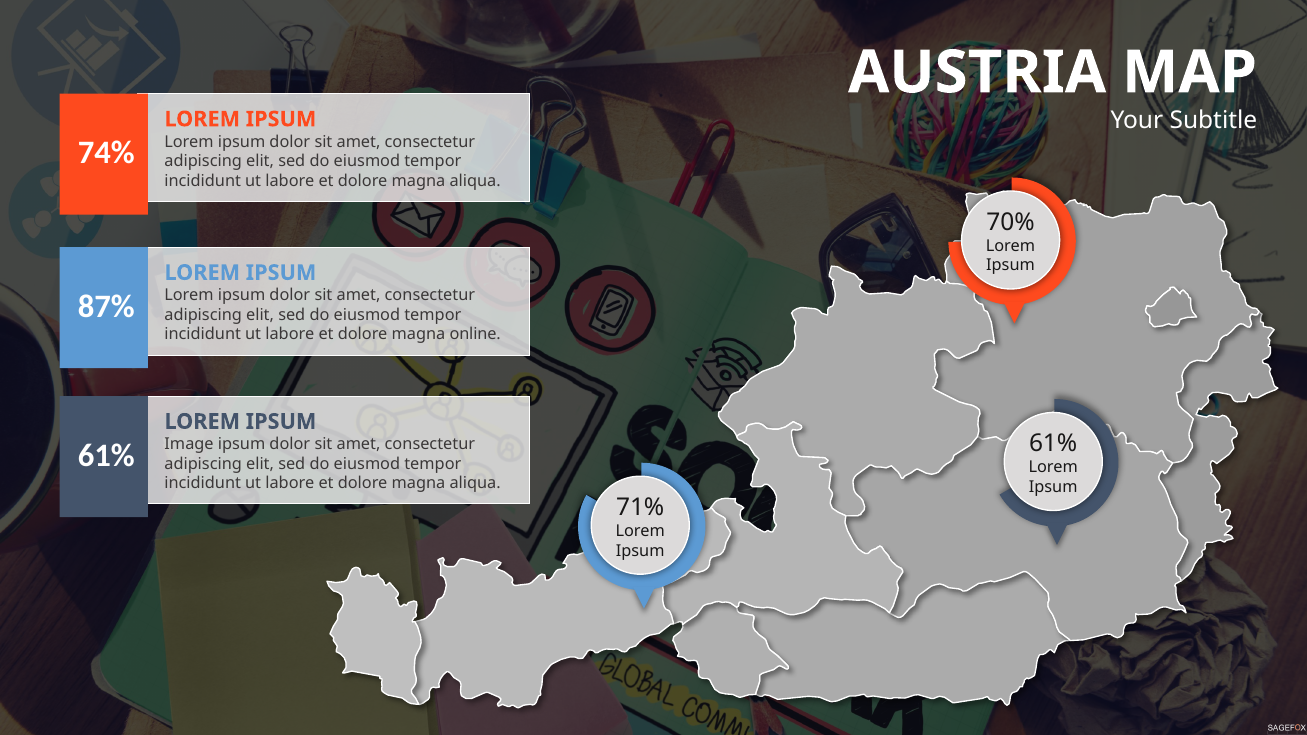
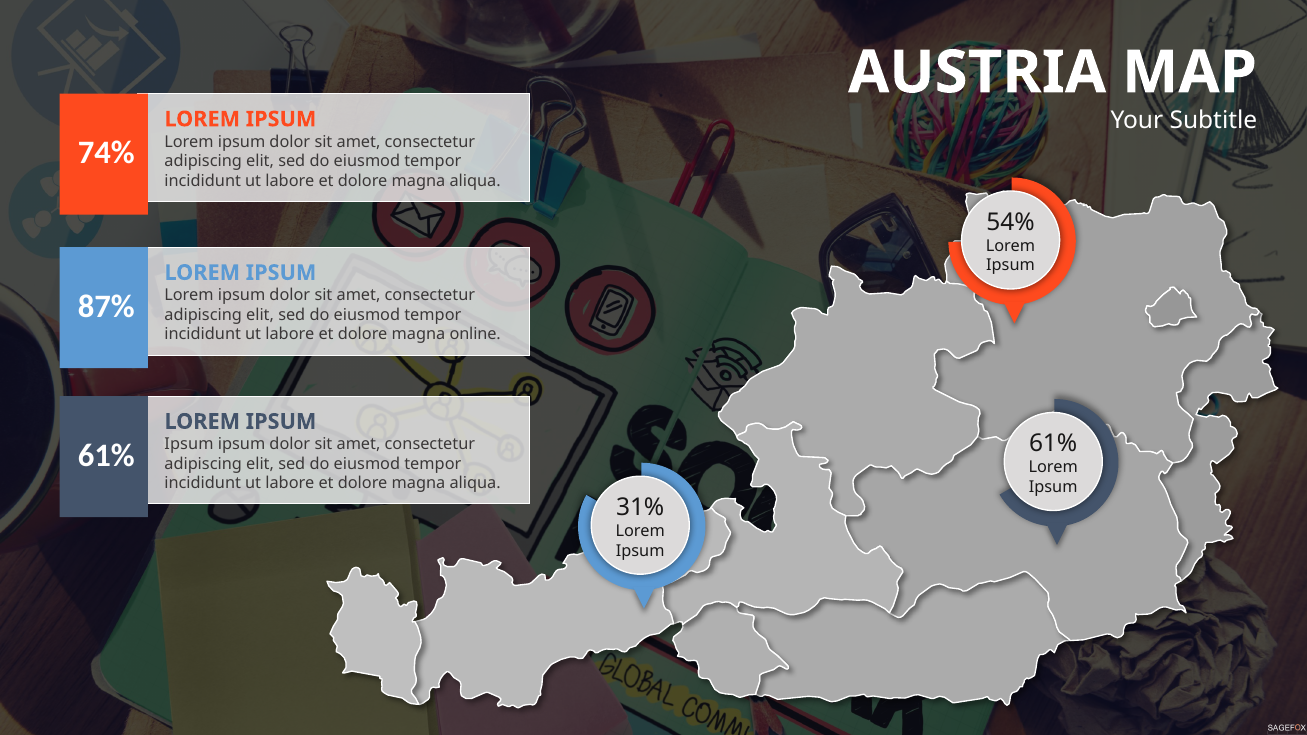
70%: 70% -> 54%
Image at (189, 444): Image -> Ipsum
71%: 71% -> 31%
